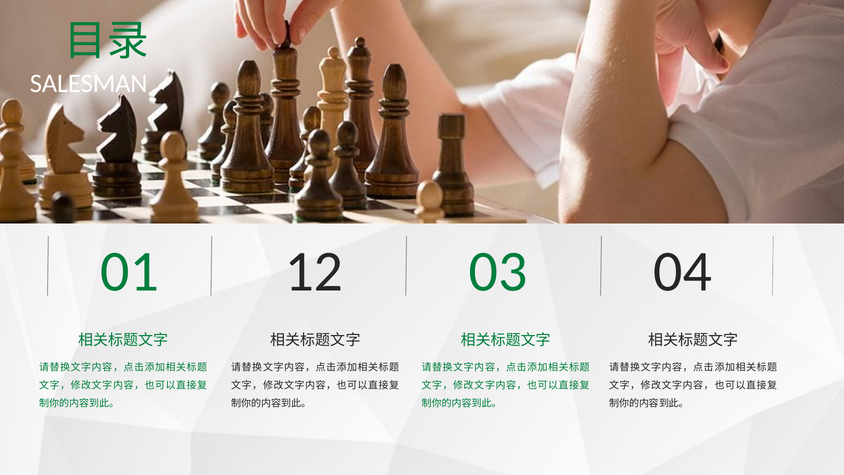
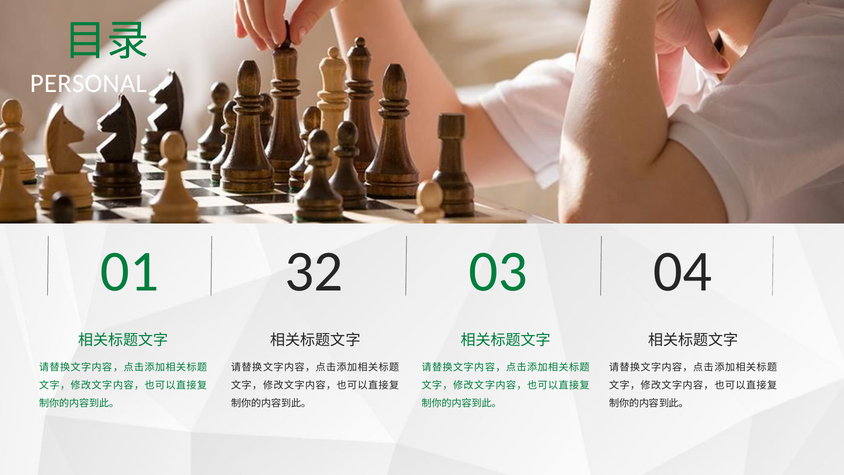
SALESMAN: SALESMAN -> PERSONAL
12: 12 -> 32
